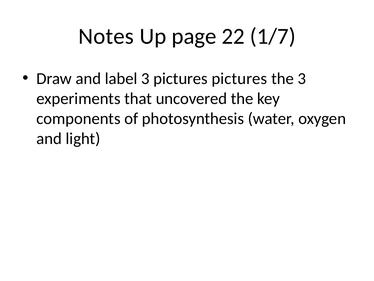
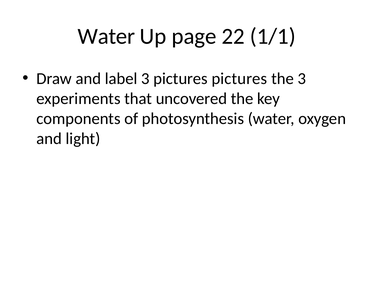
Notes at (106, 36): Notes -> Water
1/7: 1/7 -> 1/1
